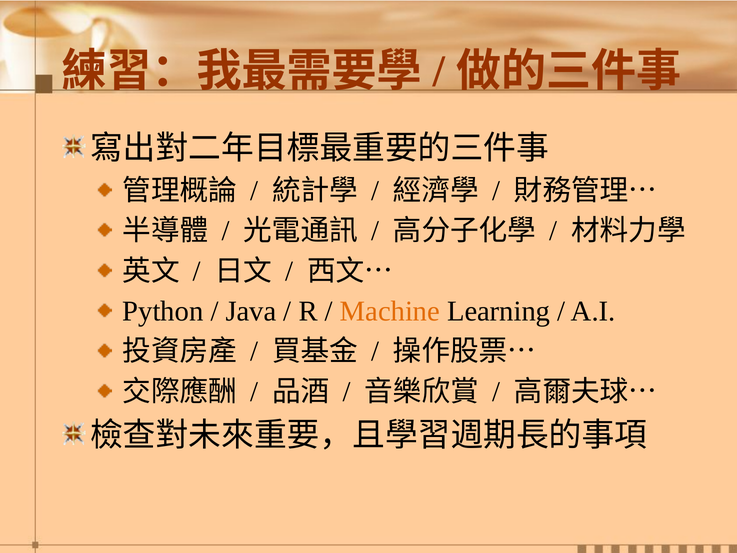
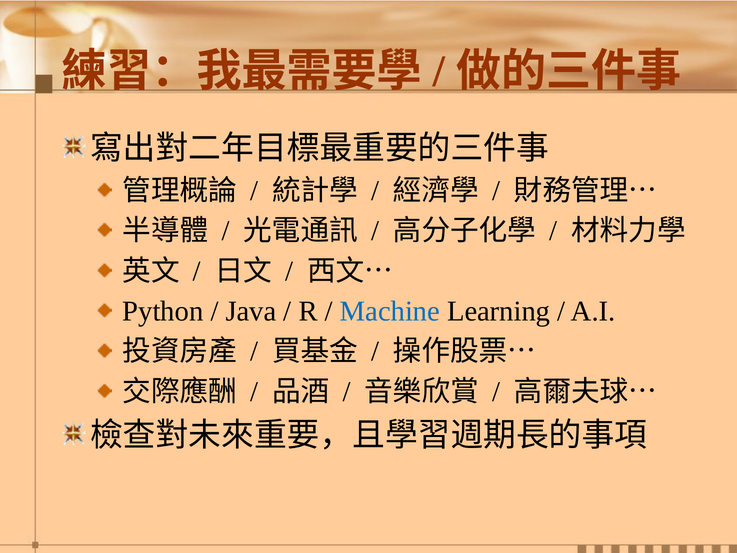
Machine colour: orange -> blue
